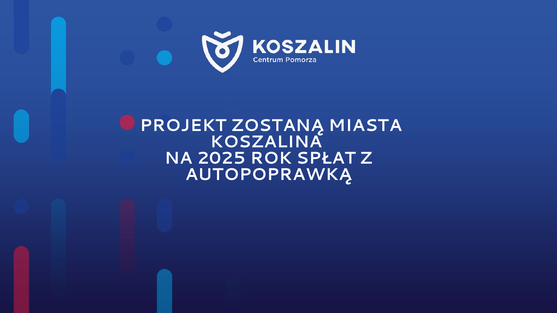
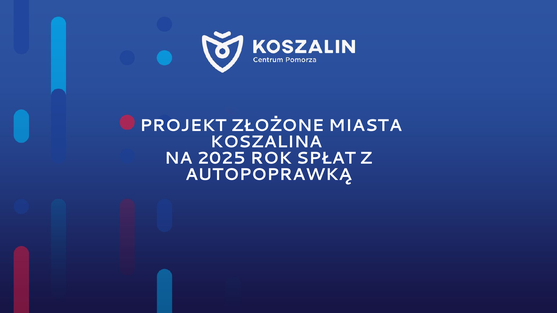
ZOSTANĄ: ZOSTANĄ -> ZŁOŻONE
